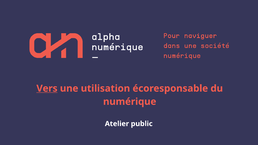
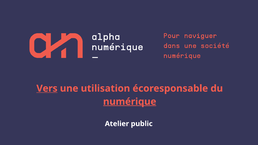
numérique underline: none -> present
